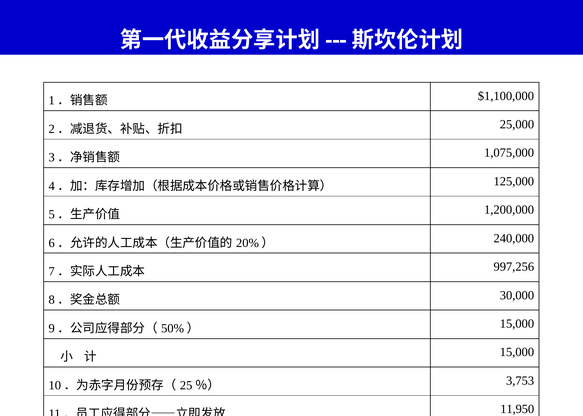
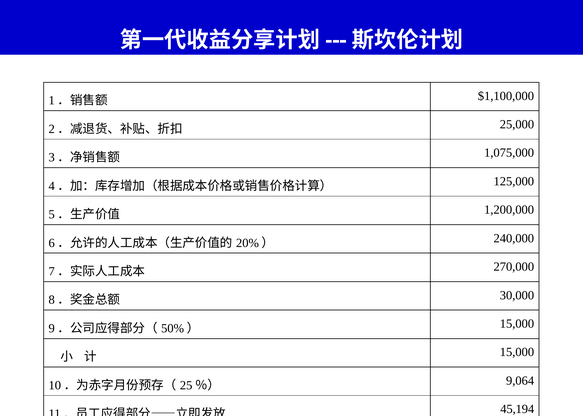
997,256: 997,256 -> 270,000
3,753: 3,753 -> 9,064
11,950: 11,950 -> 45,194
